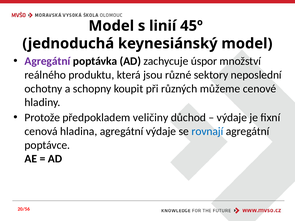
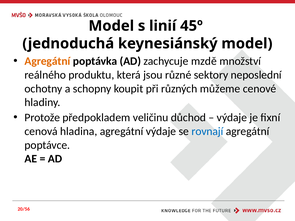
Agregátní at (47, 61) colour: purple -> orange
úspor: úspor -> mzdě
veličiny: veličiny -> veličinu
